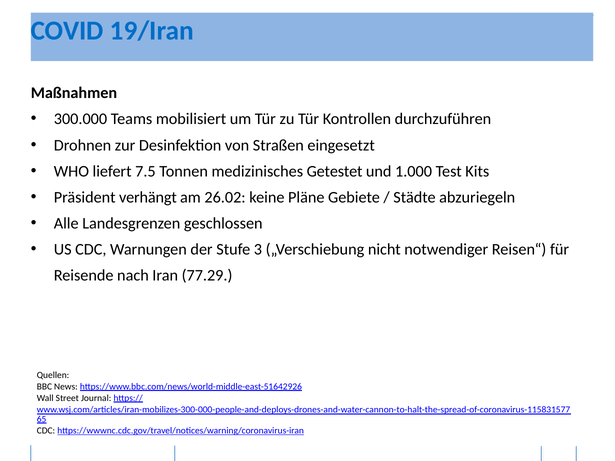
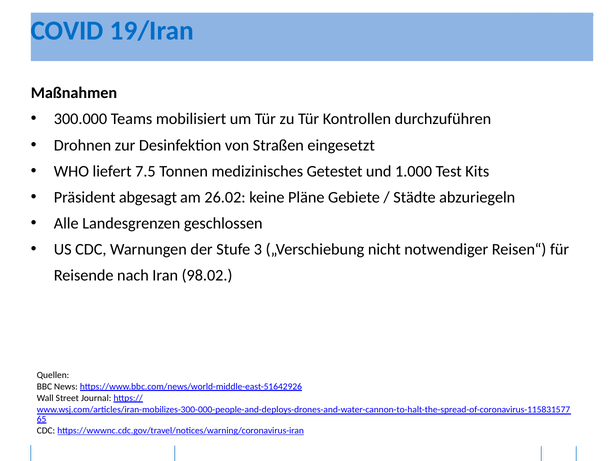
verhängt: verhängt -> abgesagt
77.29: 77.29 -> 98.02
